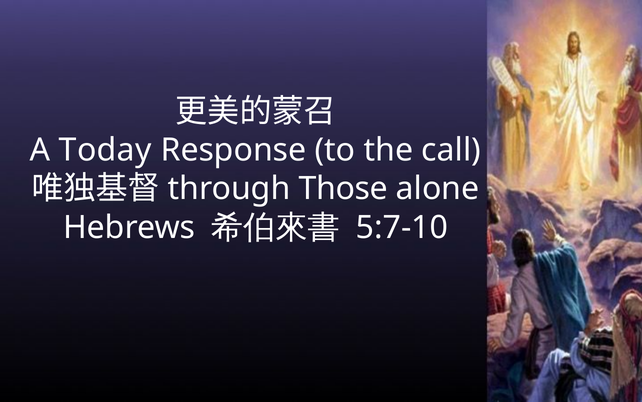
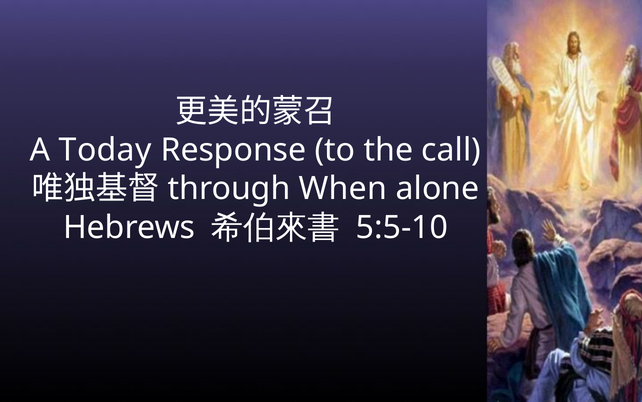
Those: Those -> When
5:7-10: 5:7-10 -> 5:5-10
